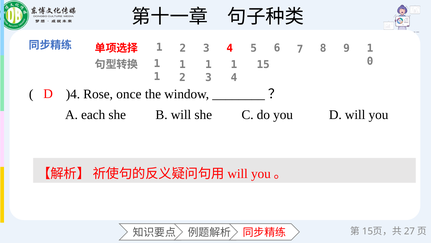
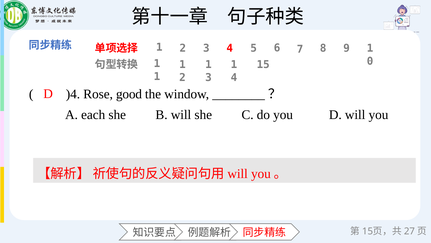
once: once -> good
